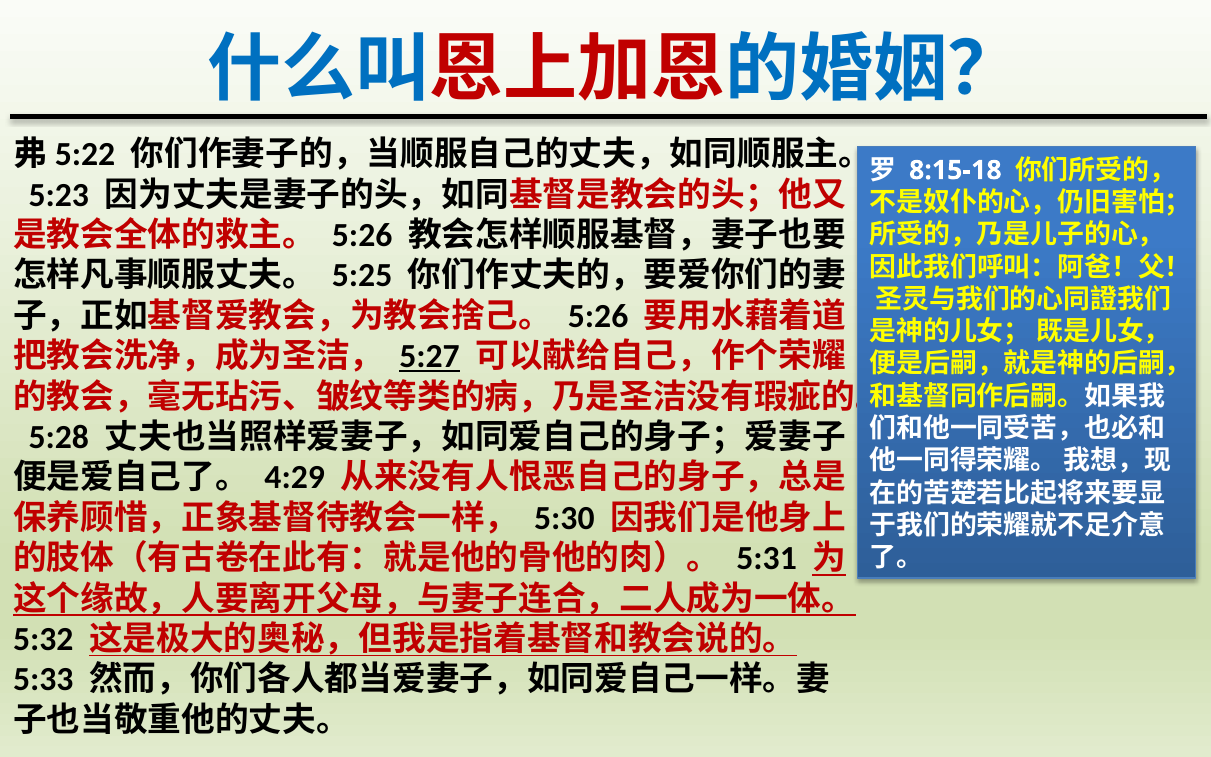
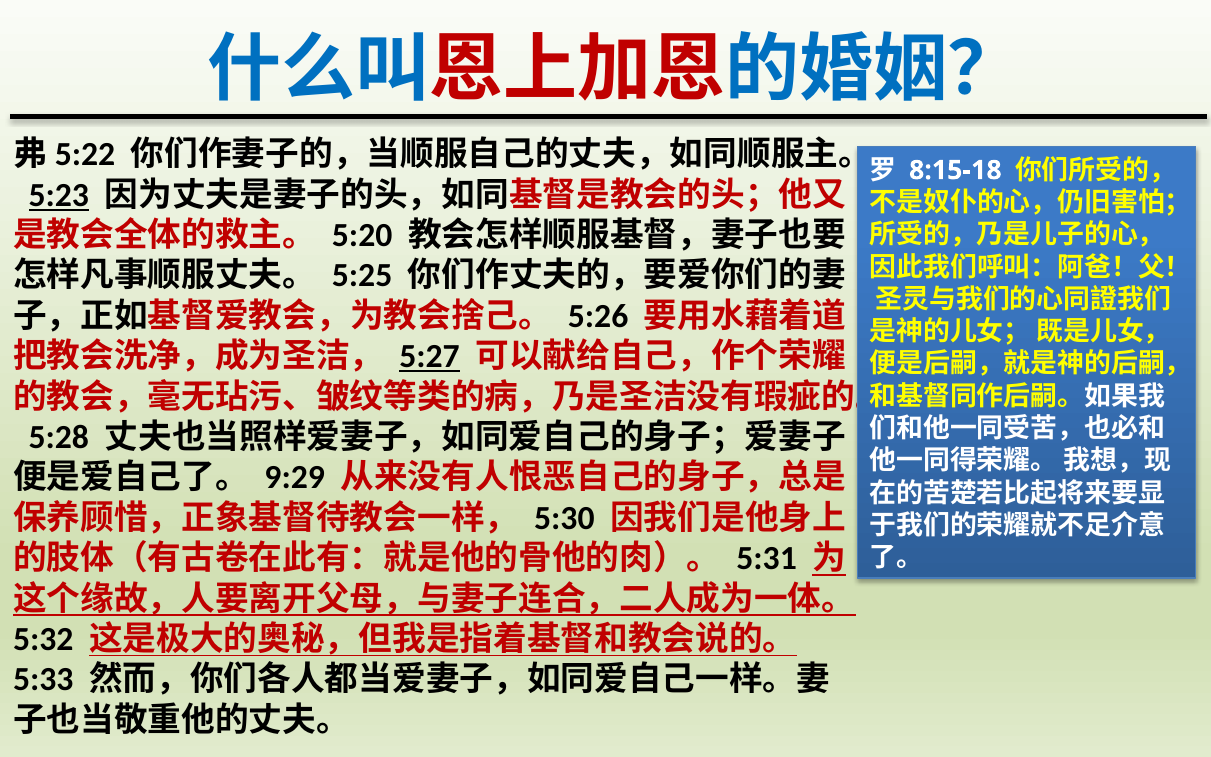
5:23 underline: none -> present
5:26 at (362, 235): 5:26 -> 5:20
4:29: 4:29 -> 9:29
